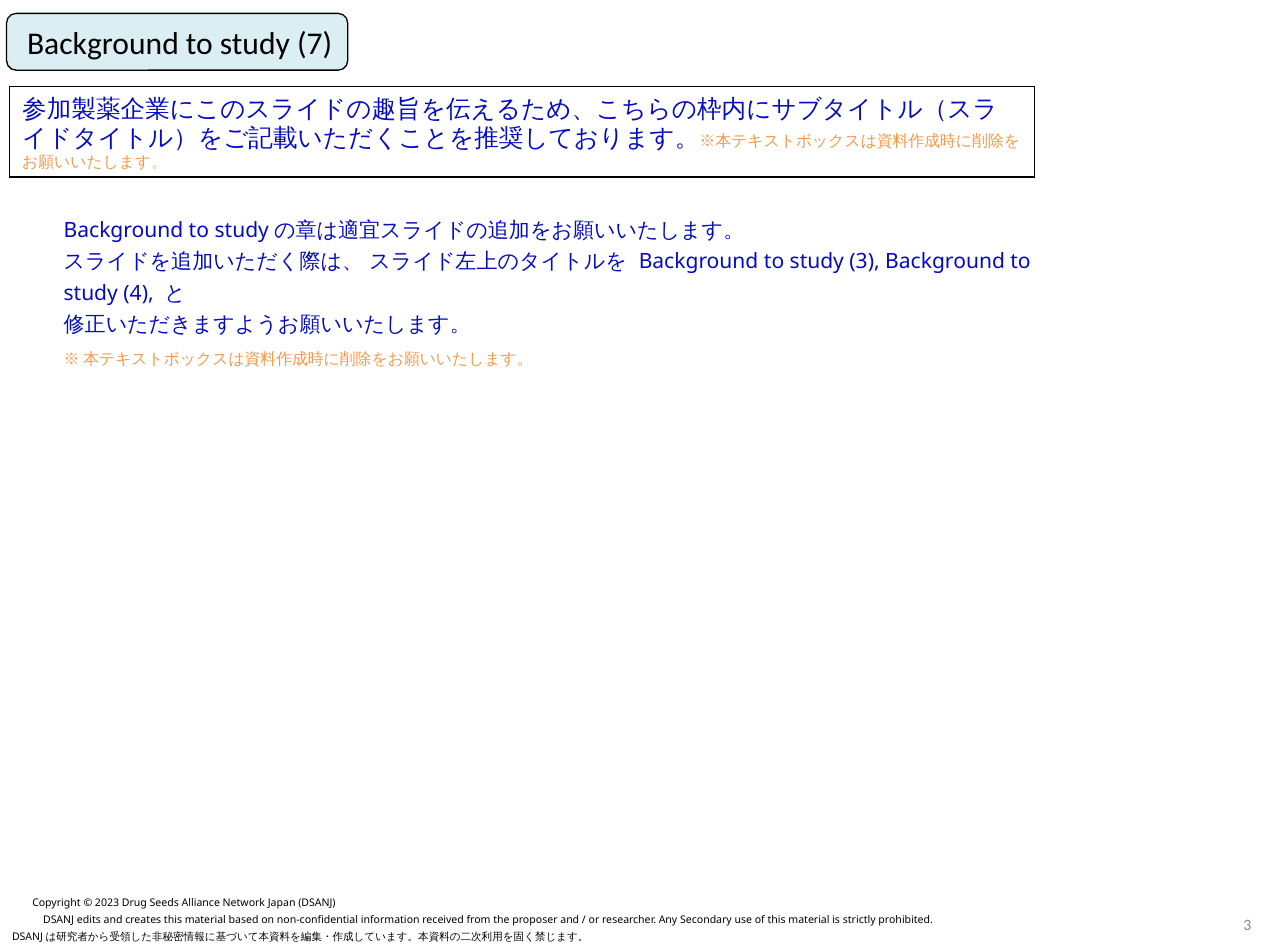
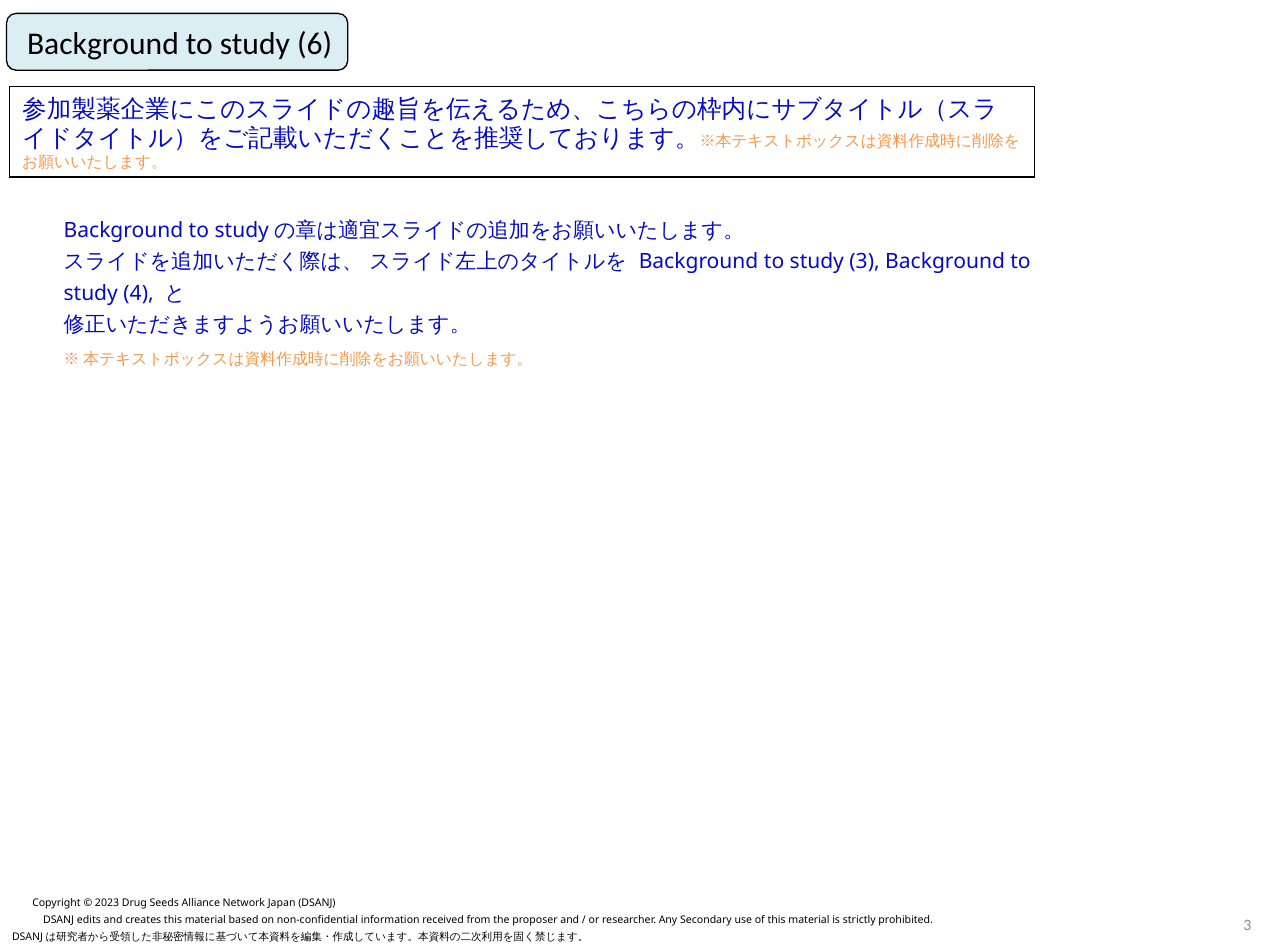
7: 7 -> 6
